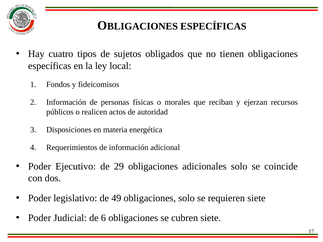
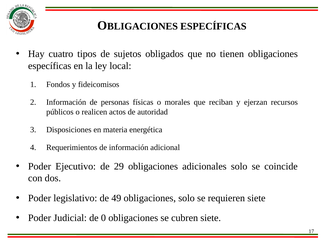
6: 6 -> 0
